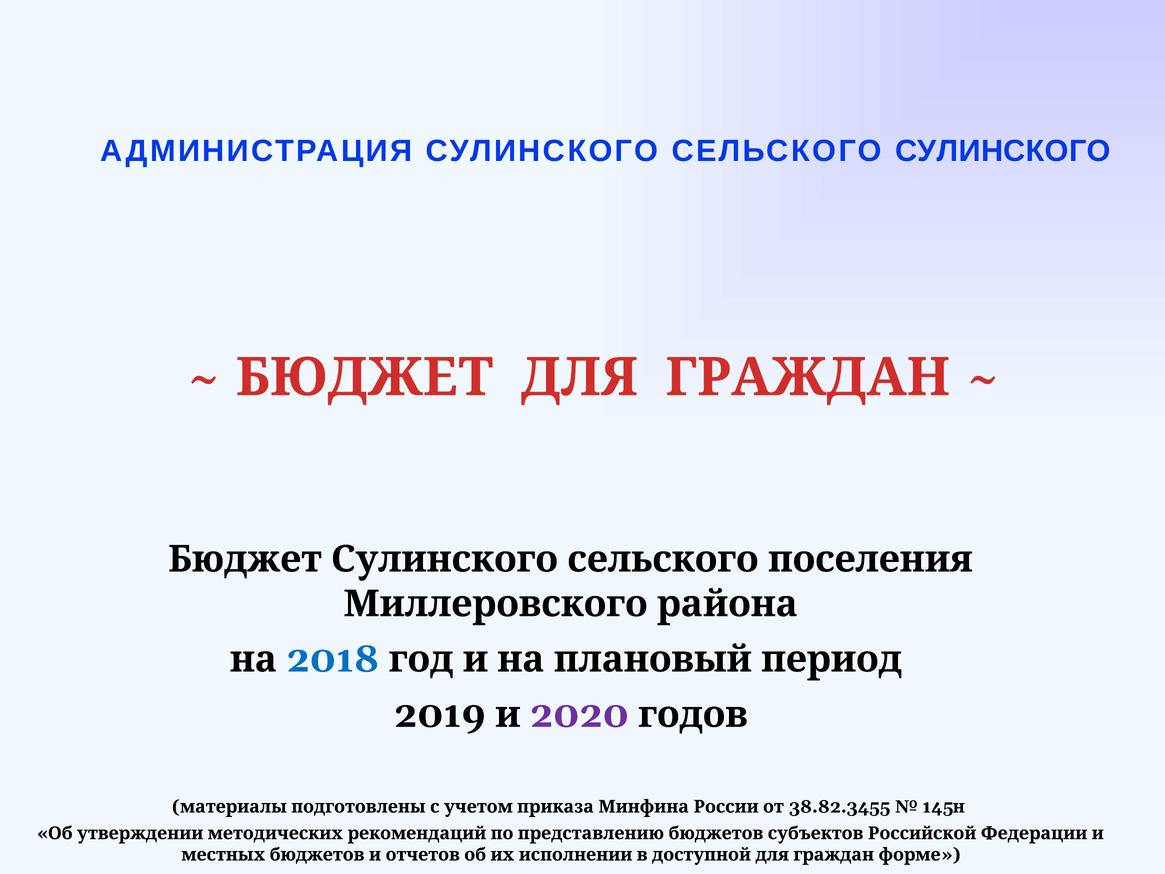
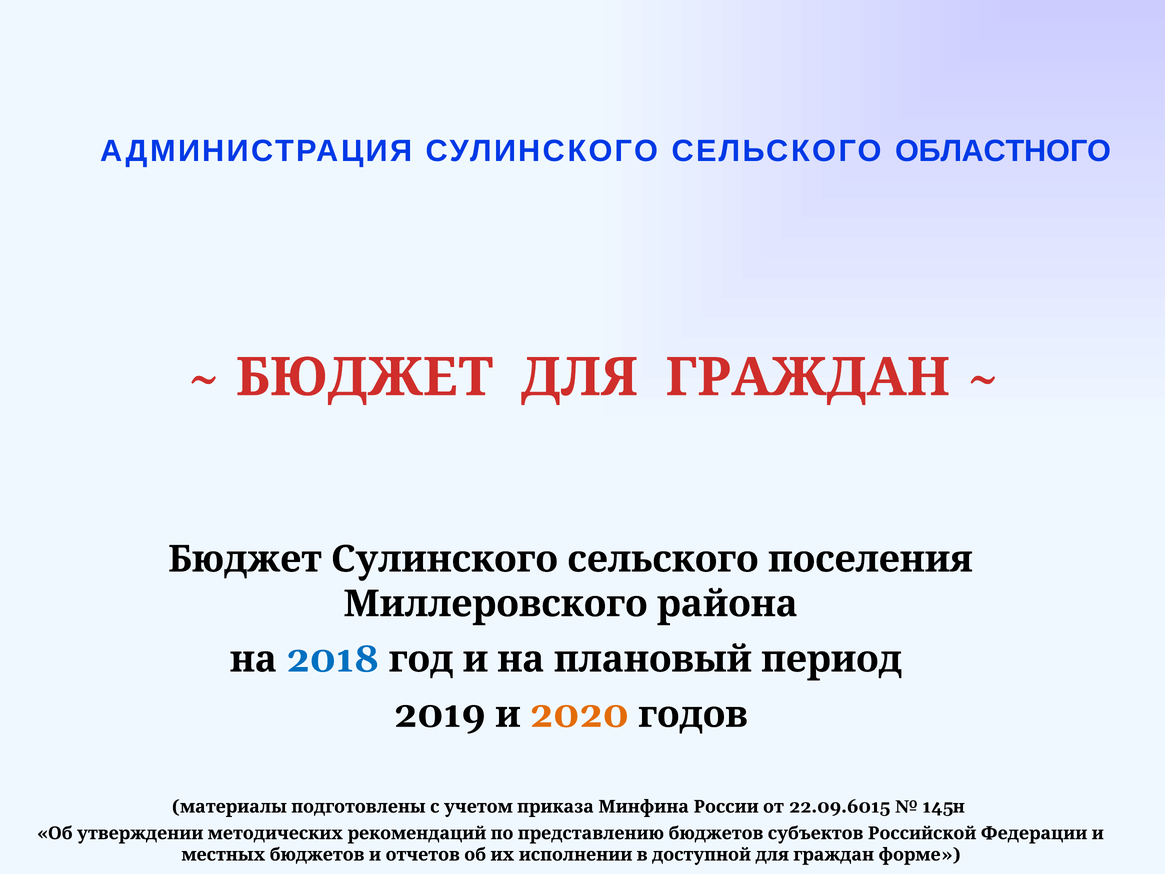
СЕЛЬСКОГО СУЛИНСКОГО: СУЛИНСКОГО -> ОБЛАСТНОГО
2020 colour: purple -> orange
38.82.3455: 38.82.3455 -> 22.09.6015
